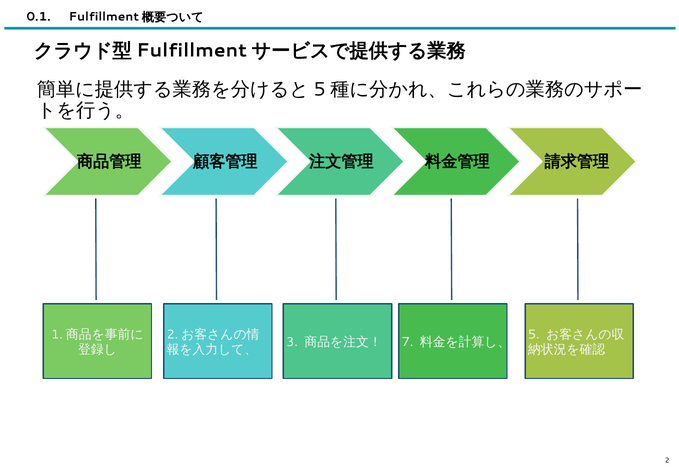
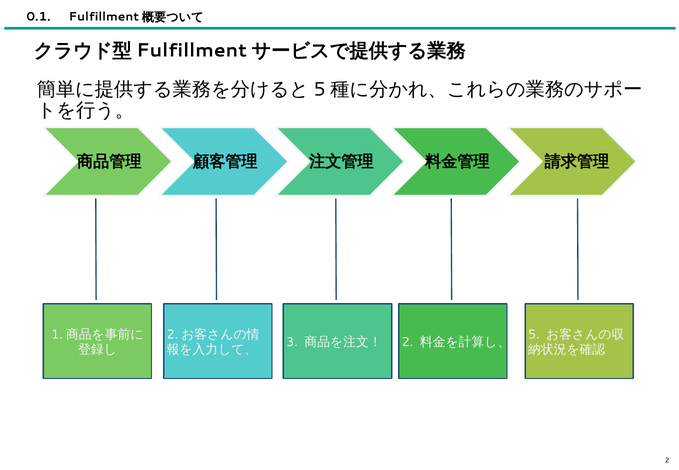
7 at (408, 342): 7 -> 2
